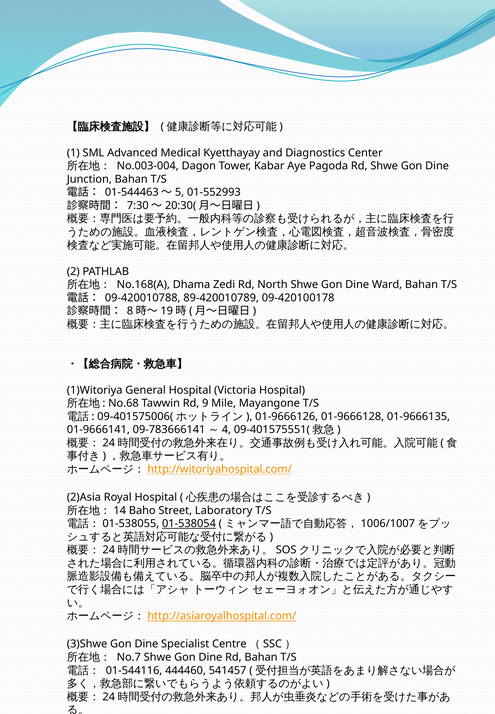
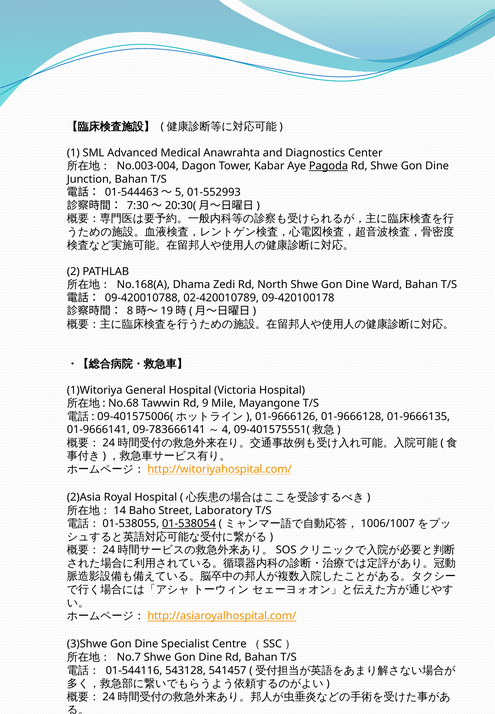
Kyetthayay: Kyetthayay -> Anawrahta
Pagoda underline: none -> present
89-420010789: 89-420010789 -> 02-420010789
444460: 444460 -> 543128
